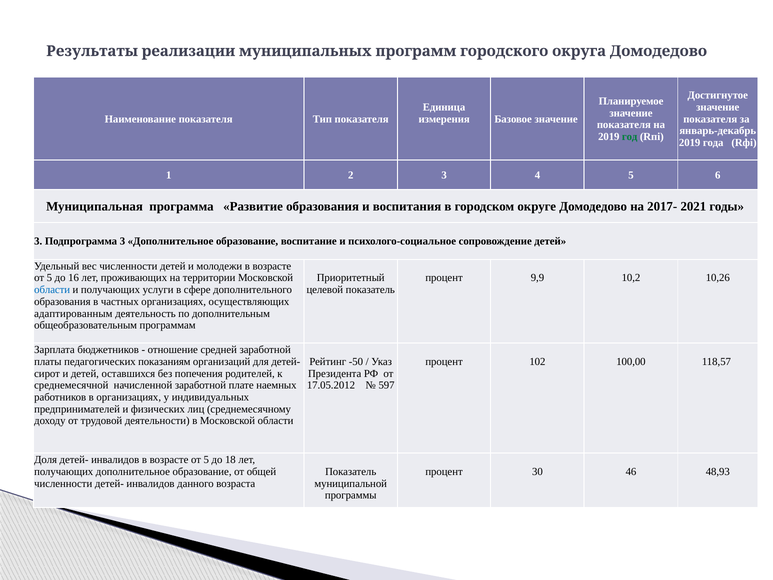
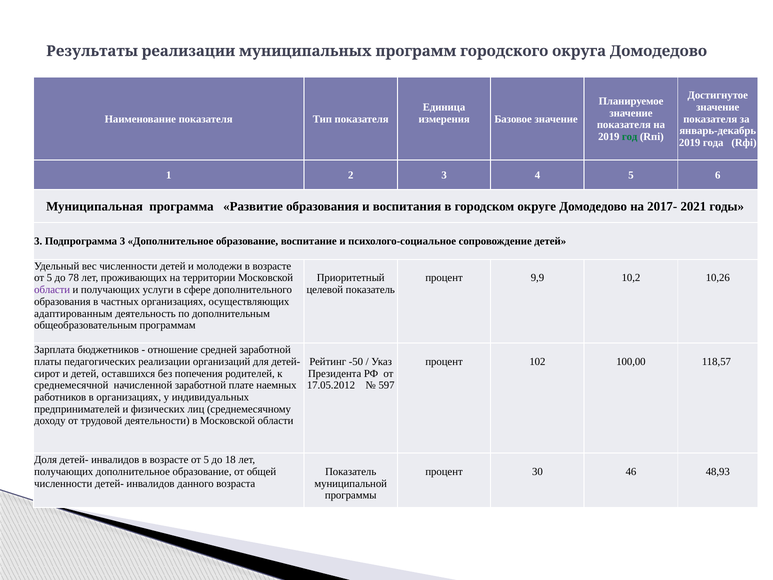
16: 16 -> 78
области at (52, 290) colour: blue -> purple
показаниям: показаниям -> реализации
